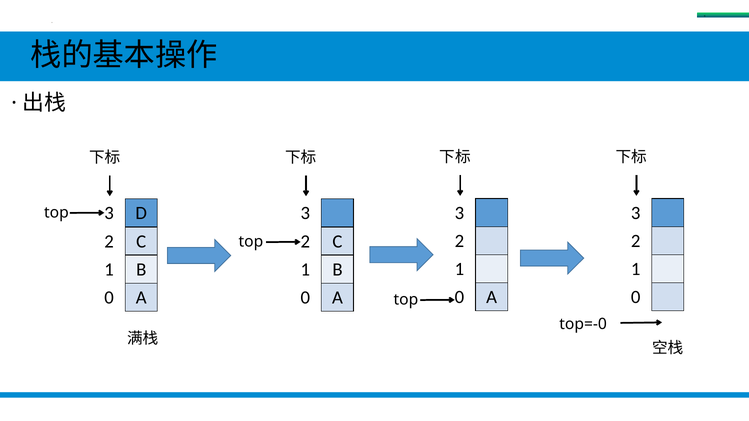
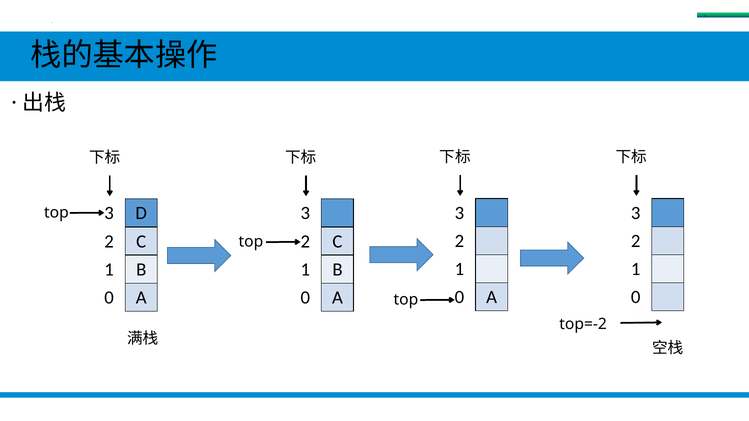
top=-0: top=-0 -> top=-2
